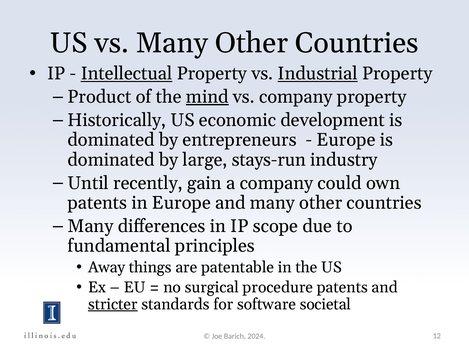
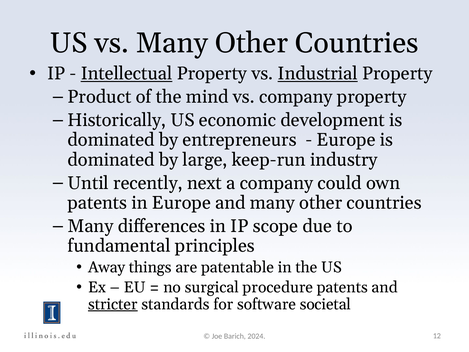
mind underline: present -> none
stays-run: stays-run -> keep-run
gain: gain -> next
